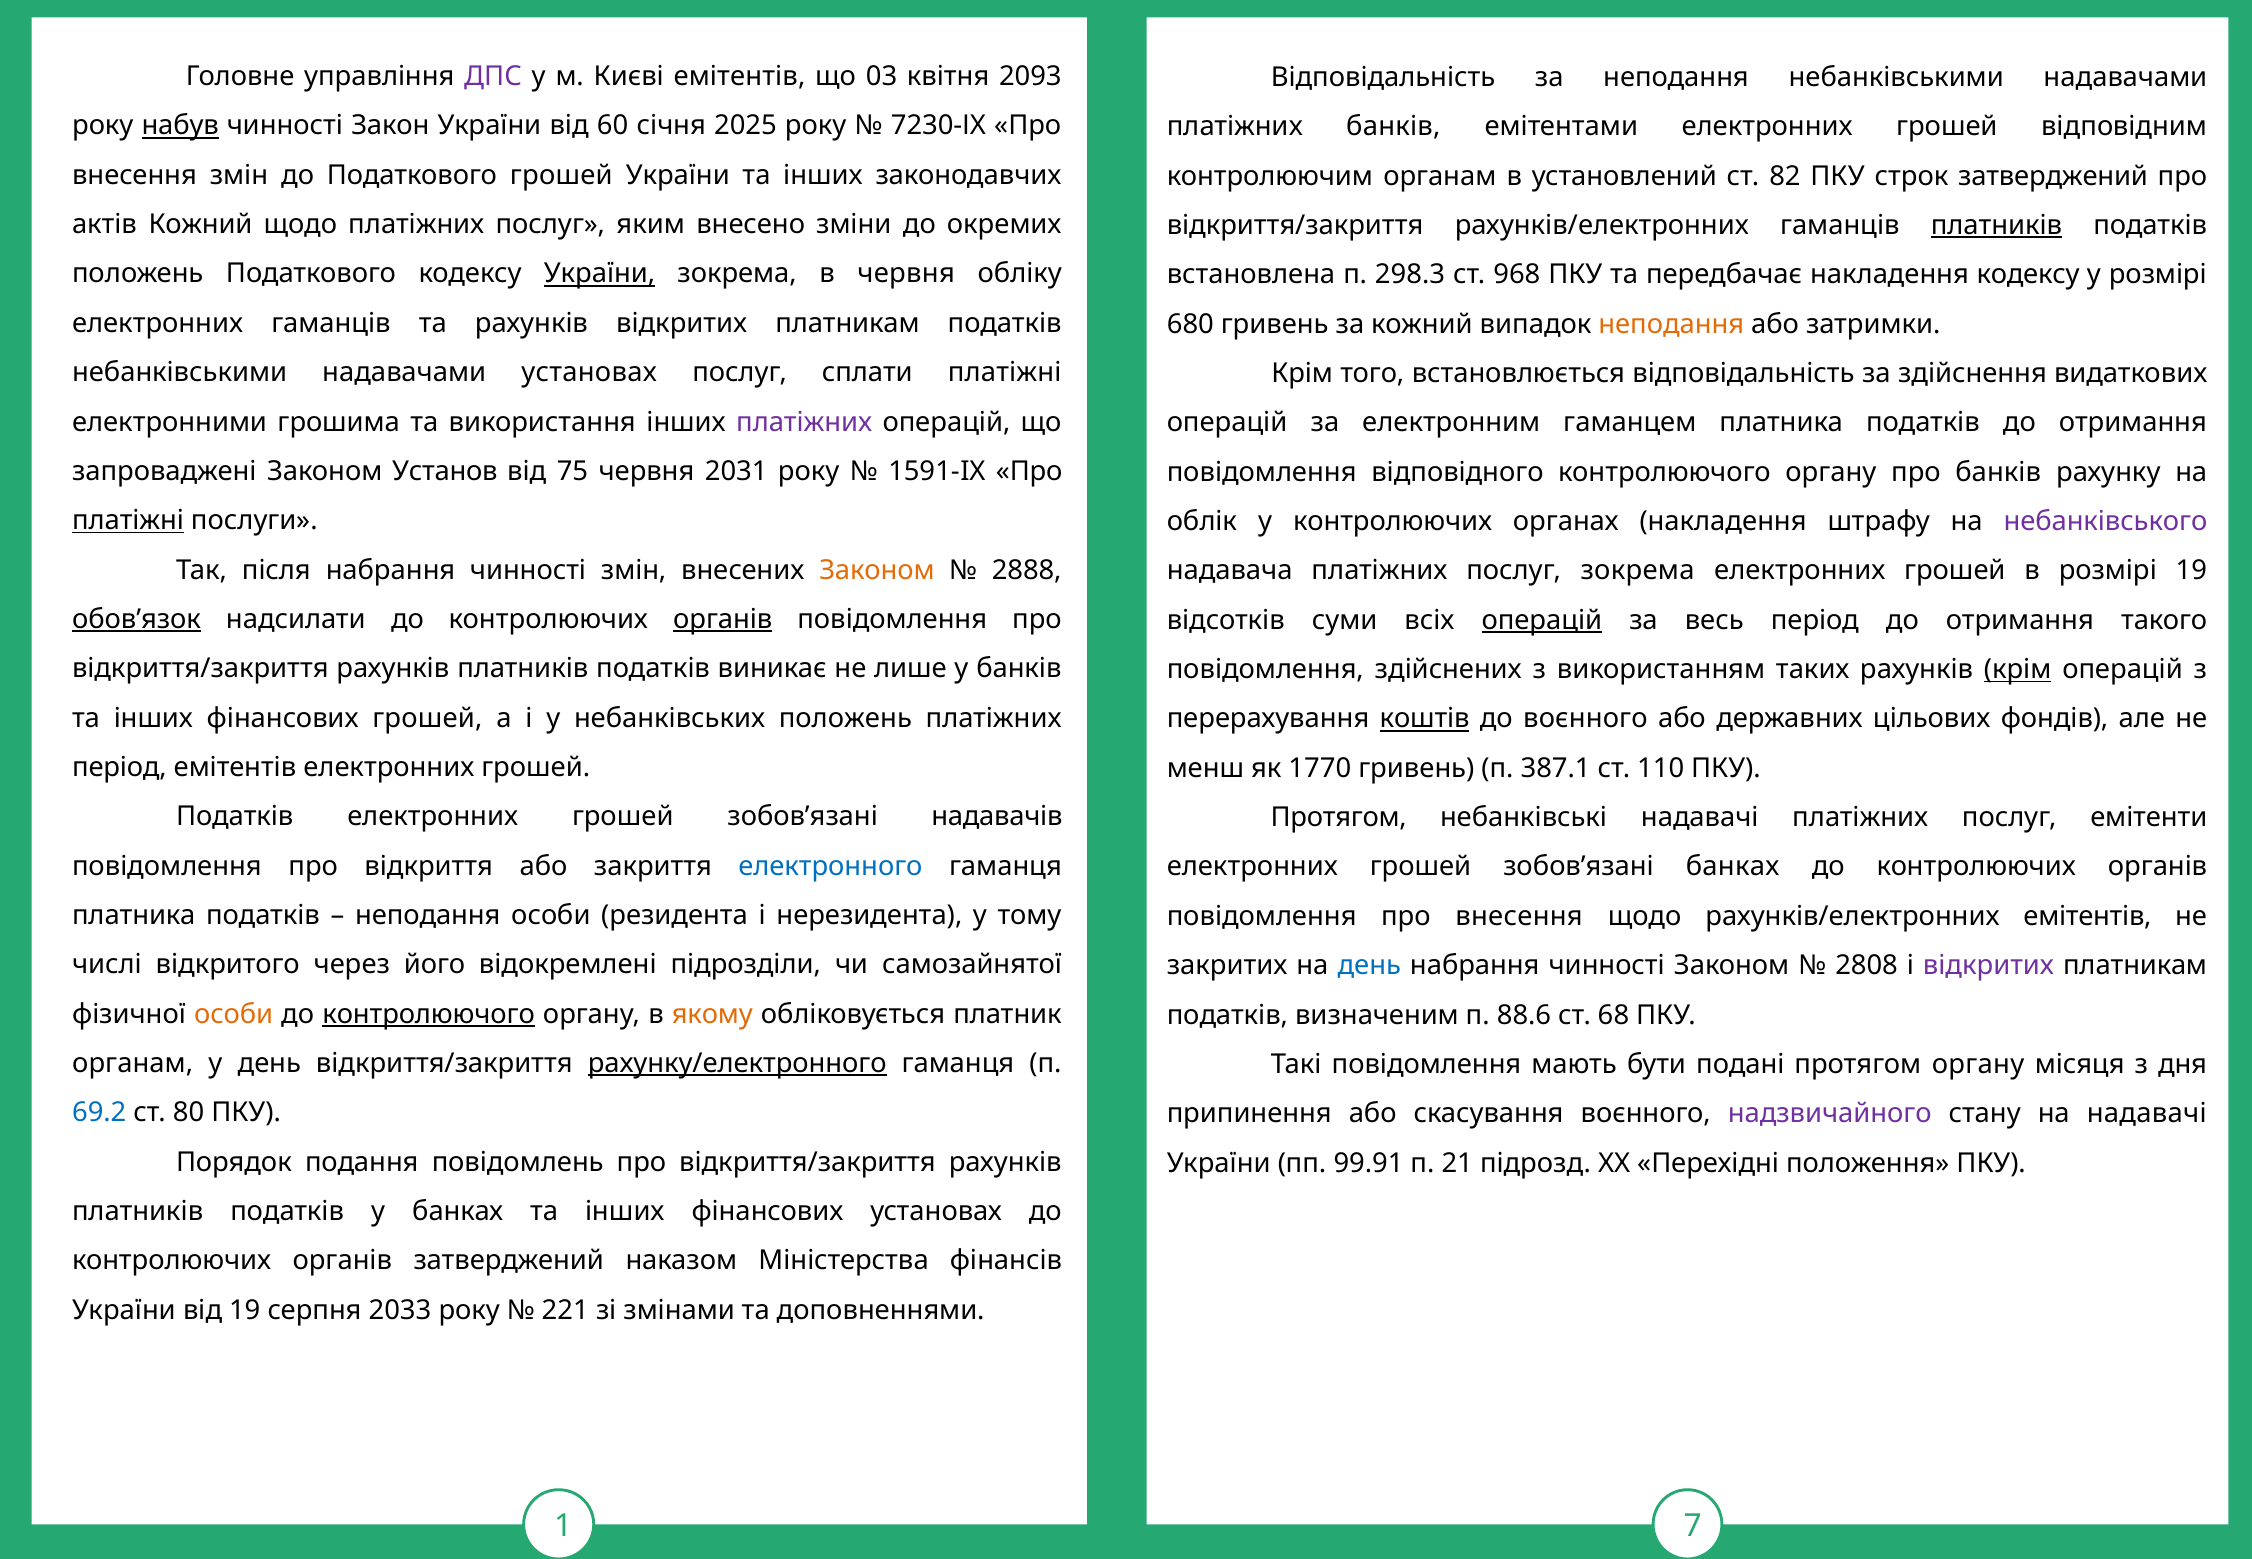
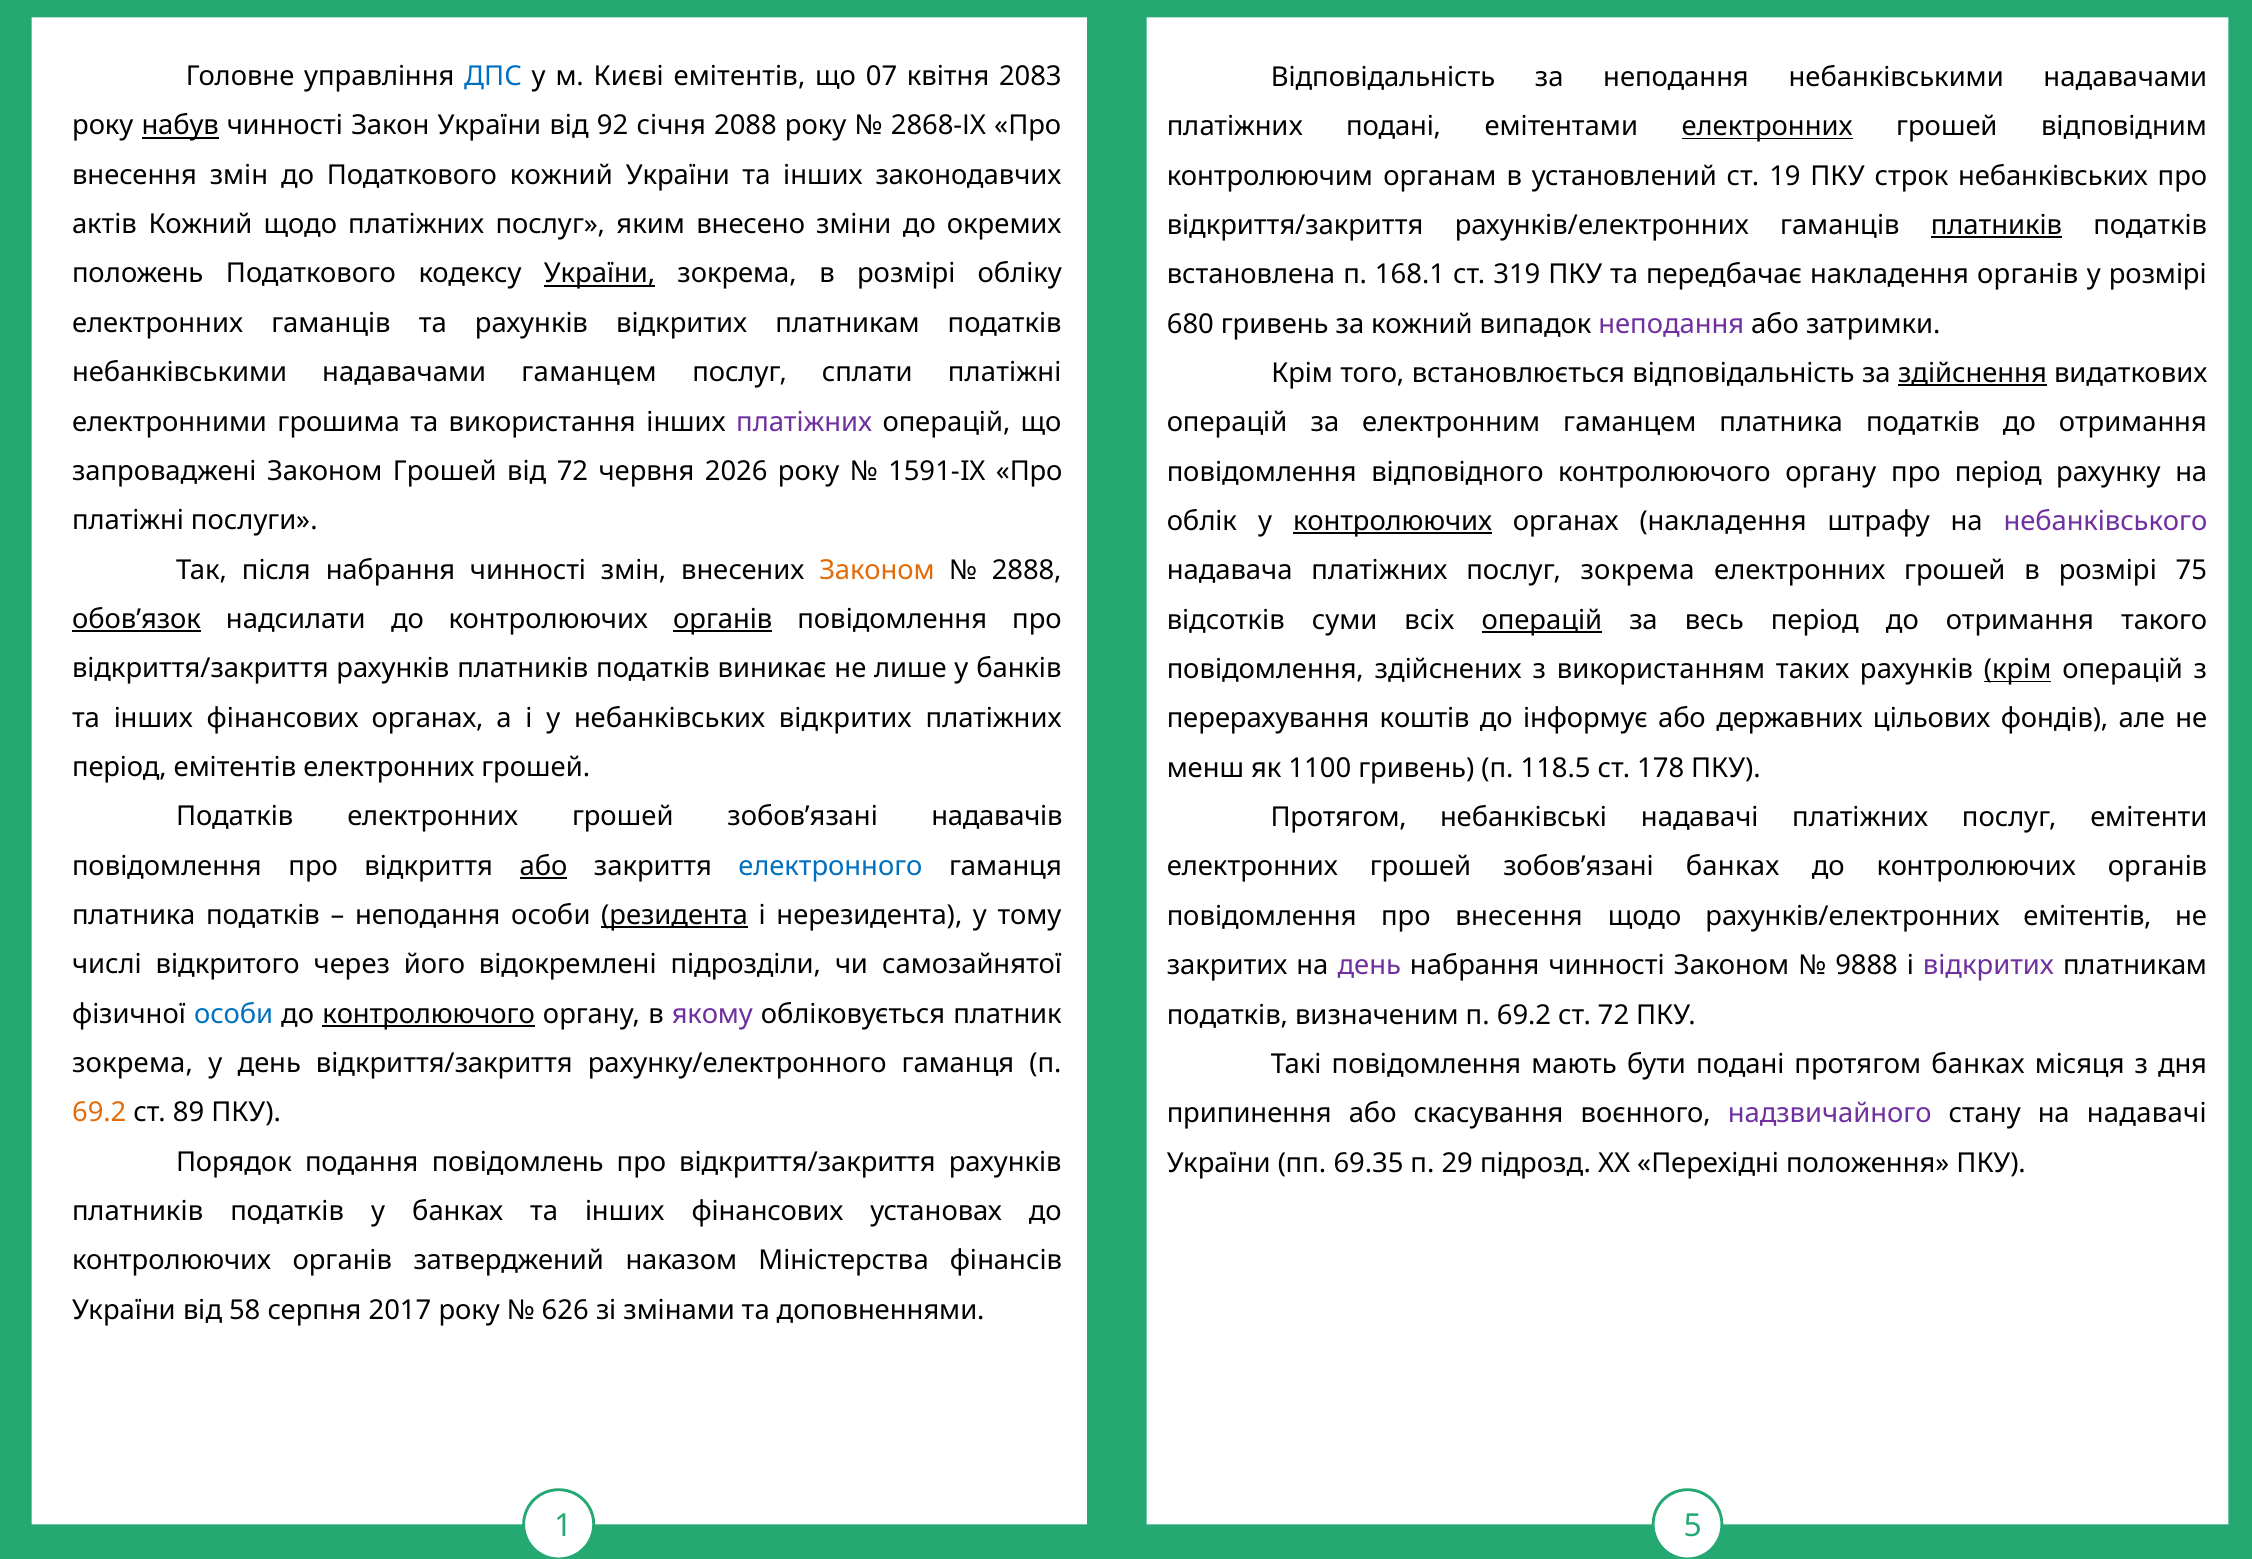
ДПС colour: purple -> blue
03: 03 -> 07
2093: 2093 -> 2083
60: 60 -> 92
2025: 2025 -> 2088
7230-ІХ: 7230-ІХ -> 2868-ІХ
платіжних банків: банків -> подані
електронних at (1767, 127) underline: none -> present
Податкового грошей: грошей -> кожний
82: 82 -> 19
строк затверджений: затверджений -> небанківських
зокрема в червня: червня -> розмірі
298.3: 298.3 -> 168.1
968: 968 -> 319
накладення кодексу: кодексу -> органів
неподання at (1671, 324) colour: orange -> purple
надавачами установах: установах -> гаманцем
здійснення underline: none -> present
Законом Установ: Установ -> Грошей
від 75: 75 -> 72
2031: 2031 -> 2026
про банків: банків -> період
платіжні at (128, 521) underline: present -> none
контролюючих at (1393, 522) underline: none -> present
розмірі 19: 19 -> 75
фінансових грошей: грошей -> органах
небанківських положень: положень -> відкритих
коштів underline: present -> none
до воєнного: воєнного -> інформує
1770: 1770 -> 1100
387.1: 387.1 -> 118.5
110: 110 -> 178
або at (544, 866) underline: none -> present
резидента underline: none -> present
день at (1369, 966) colour: blue -> purple
2808: 2808 -> 9888
особи at (234, 1014) colour: orange -> blue
якому colour: orange -> purple
визначеним п 88.6: 88.6 -> 69.2
ст 68: 68 -> 72
органам at (133, 1064): органам -> зокрема
рахунку/електронного underline: present -> none
протягом органу: органу -> банках
69.2 at (99, 1113) colour: blue -> orange
80: 80 -> 89
99.91: 99.91 -> 69.35
21: 21 -> 29
від 19: 19 -> 58
2033: 2033 -> 2017
221: 221 -> 626
7: 7 -> 5
